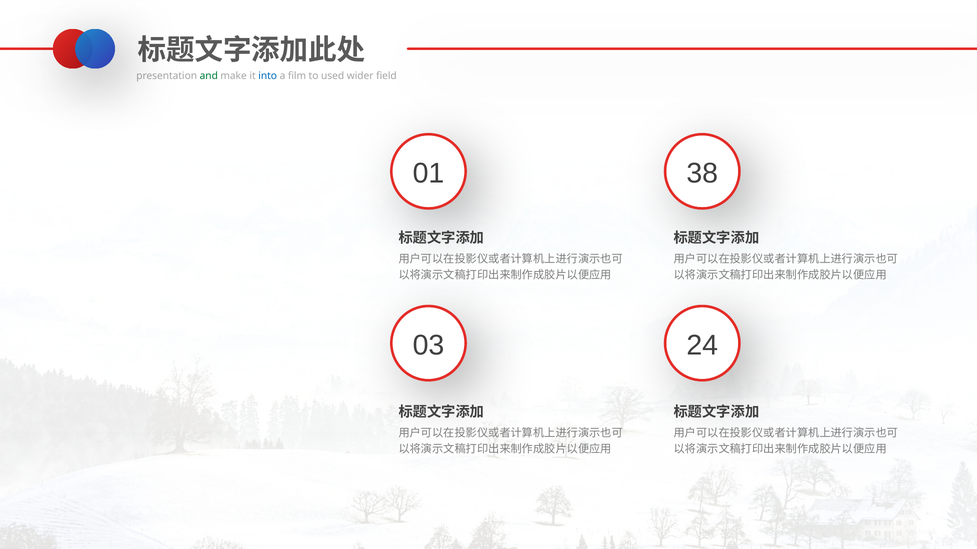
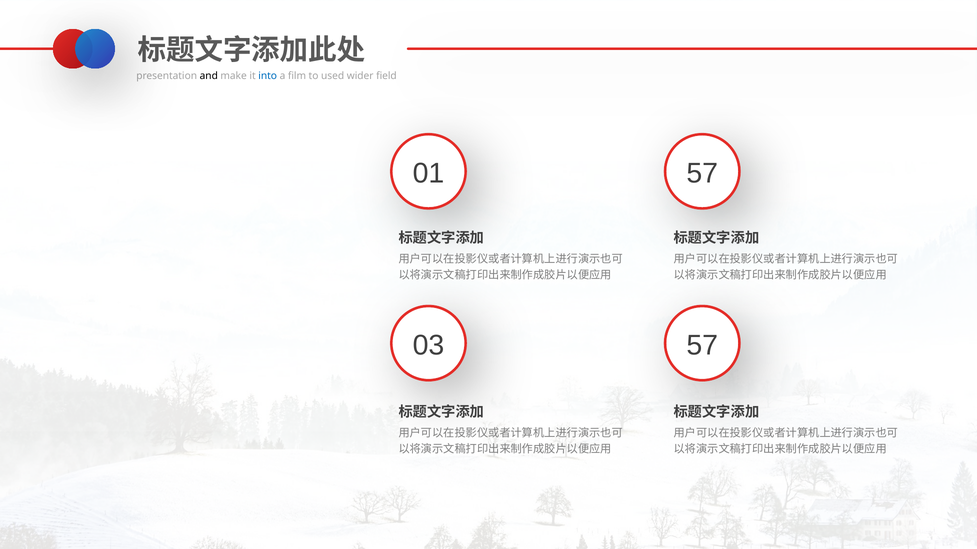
and colour: green -> black
01 38: 38 -> 57
03 24: 24 -> 57
